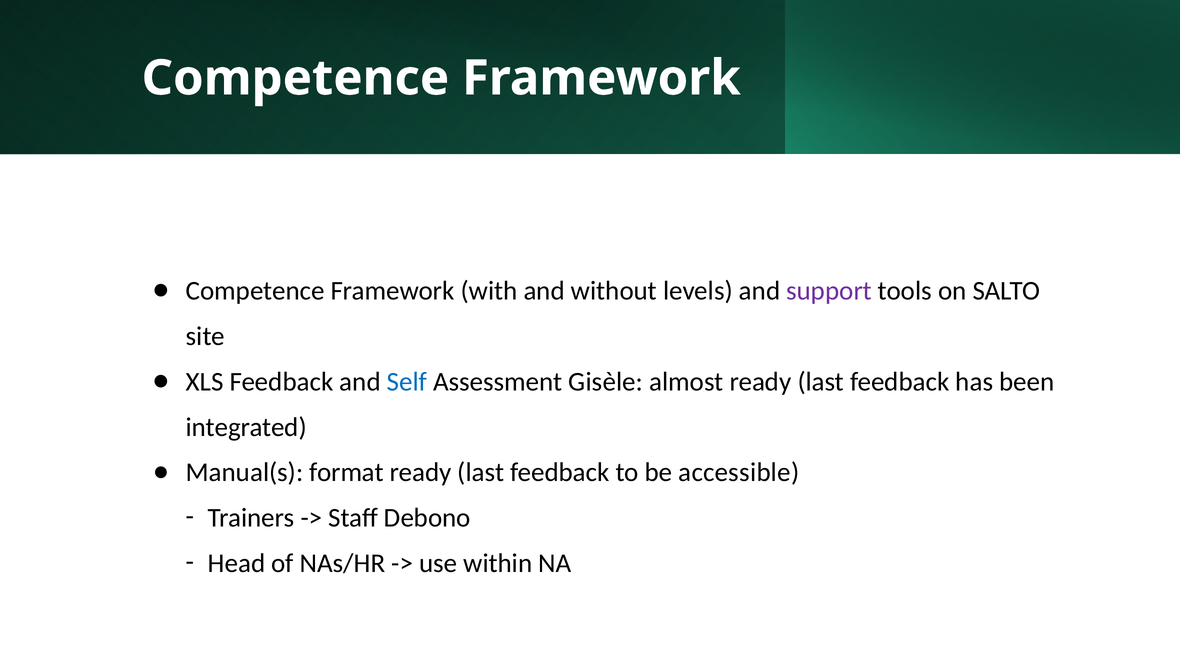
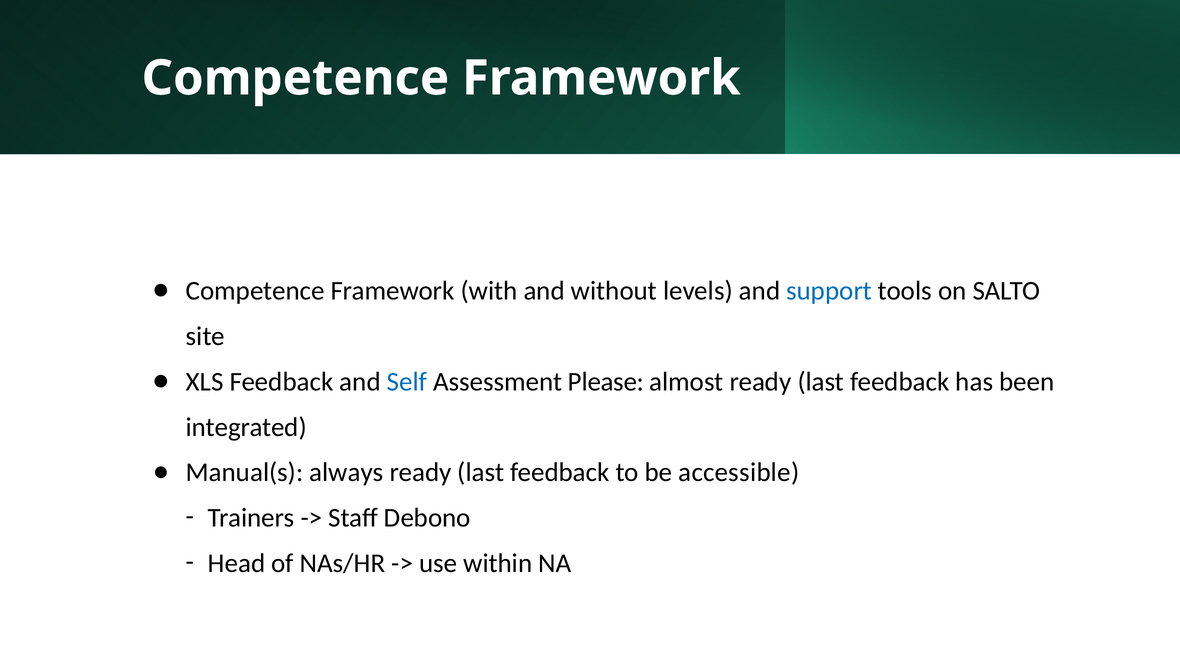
support colour: purple -> blue
Gisèle: Gisèle -> Please
format: format -> always
